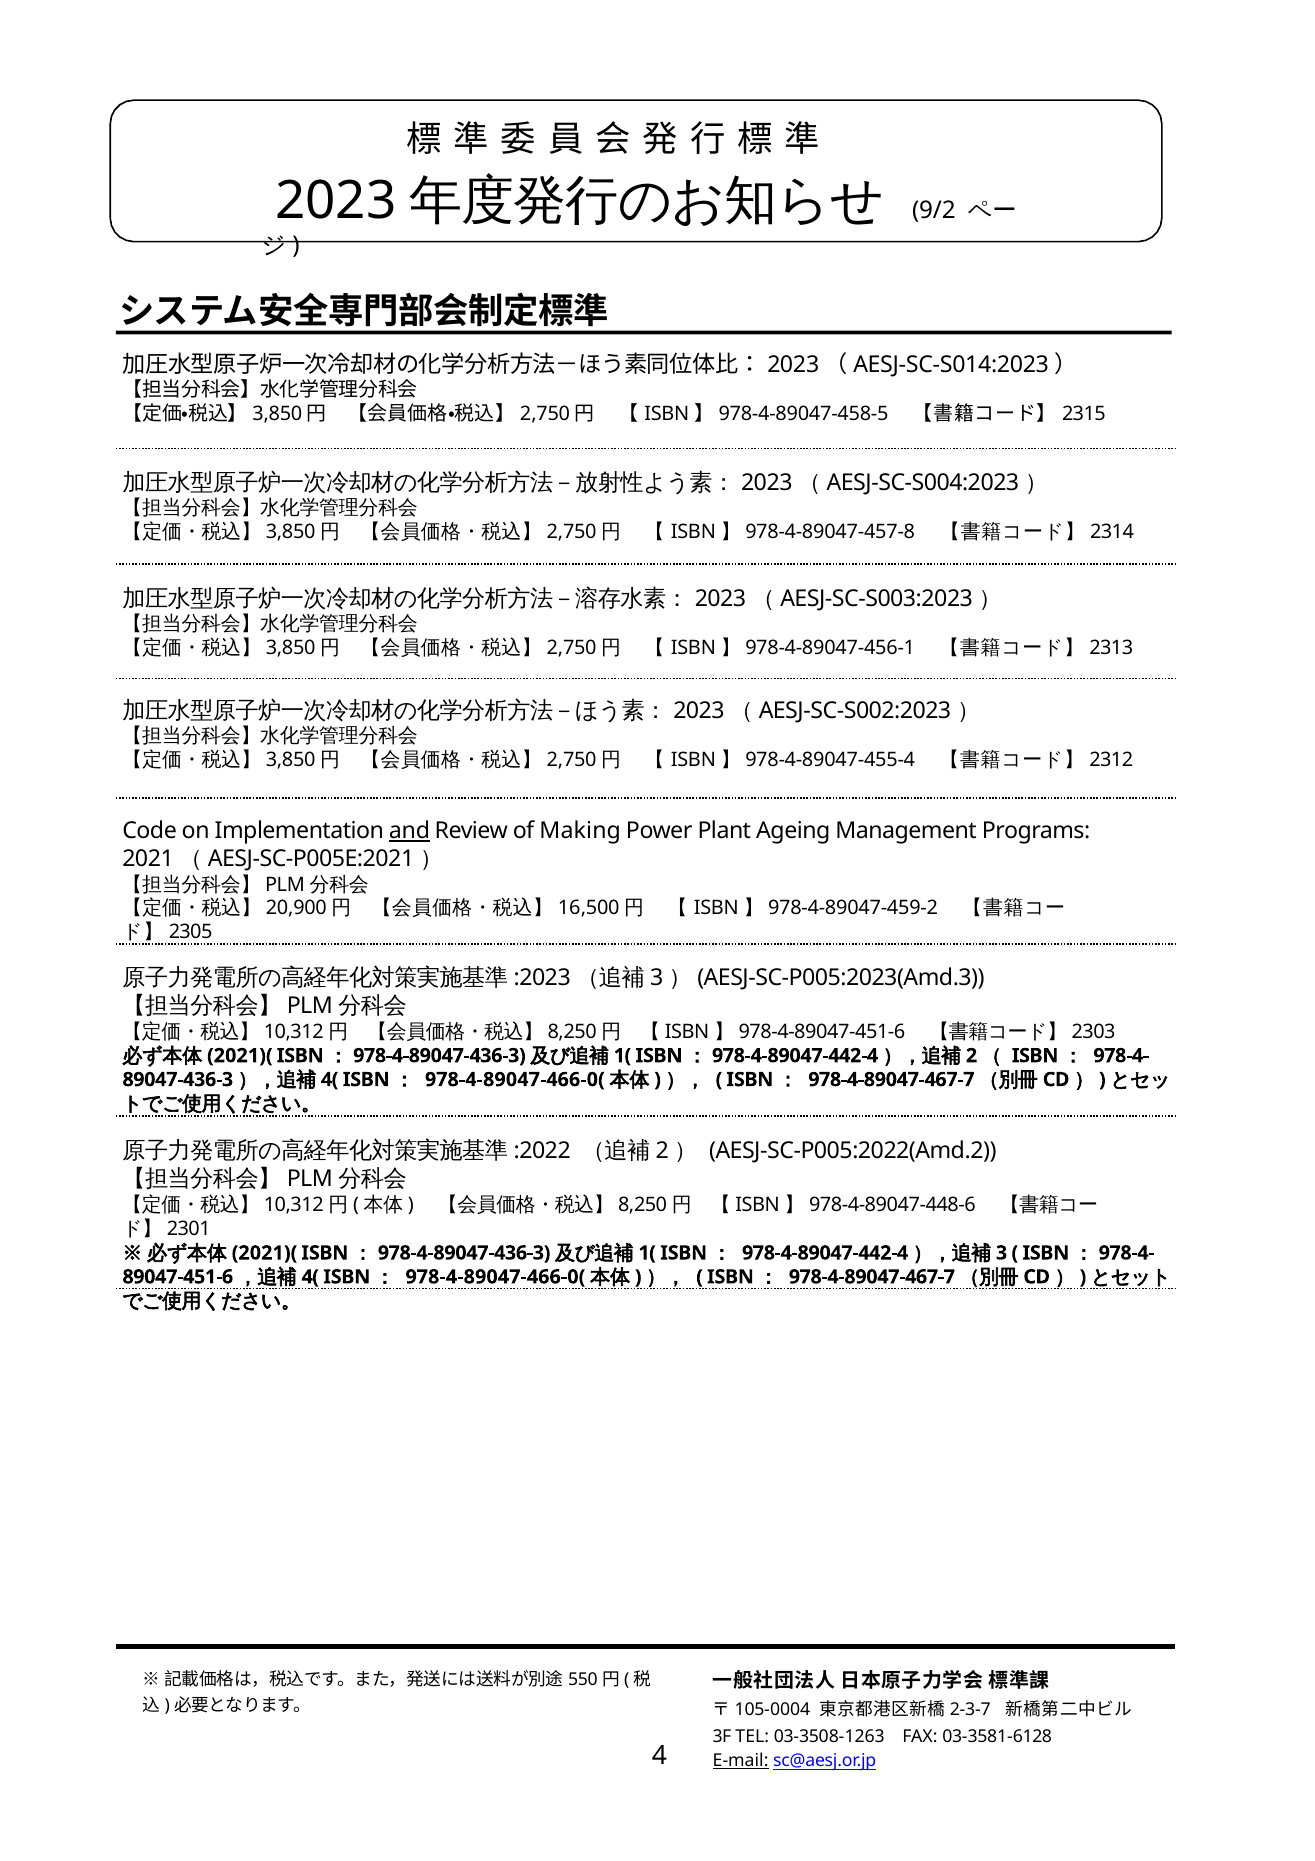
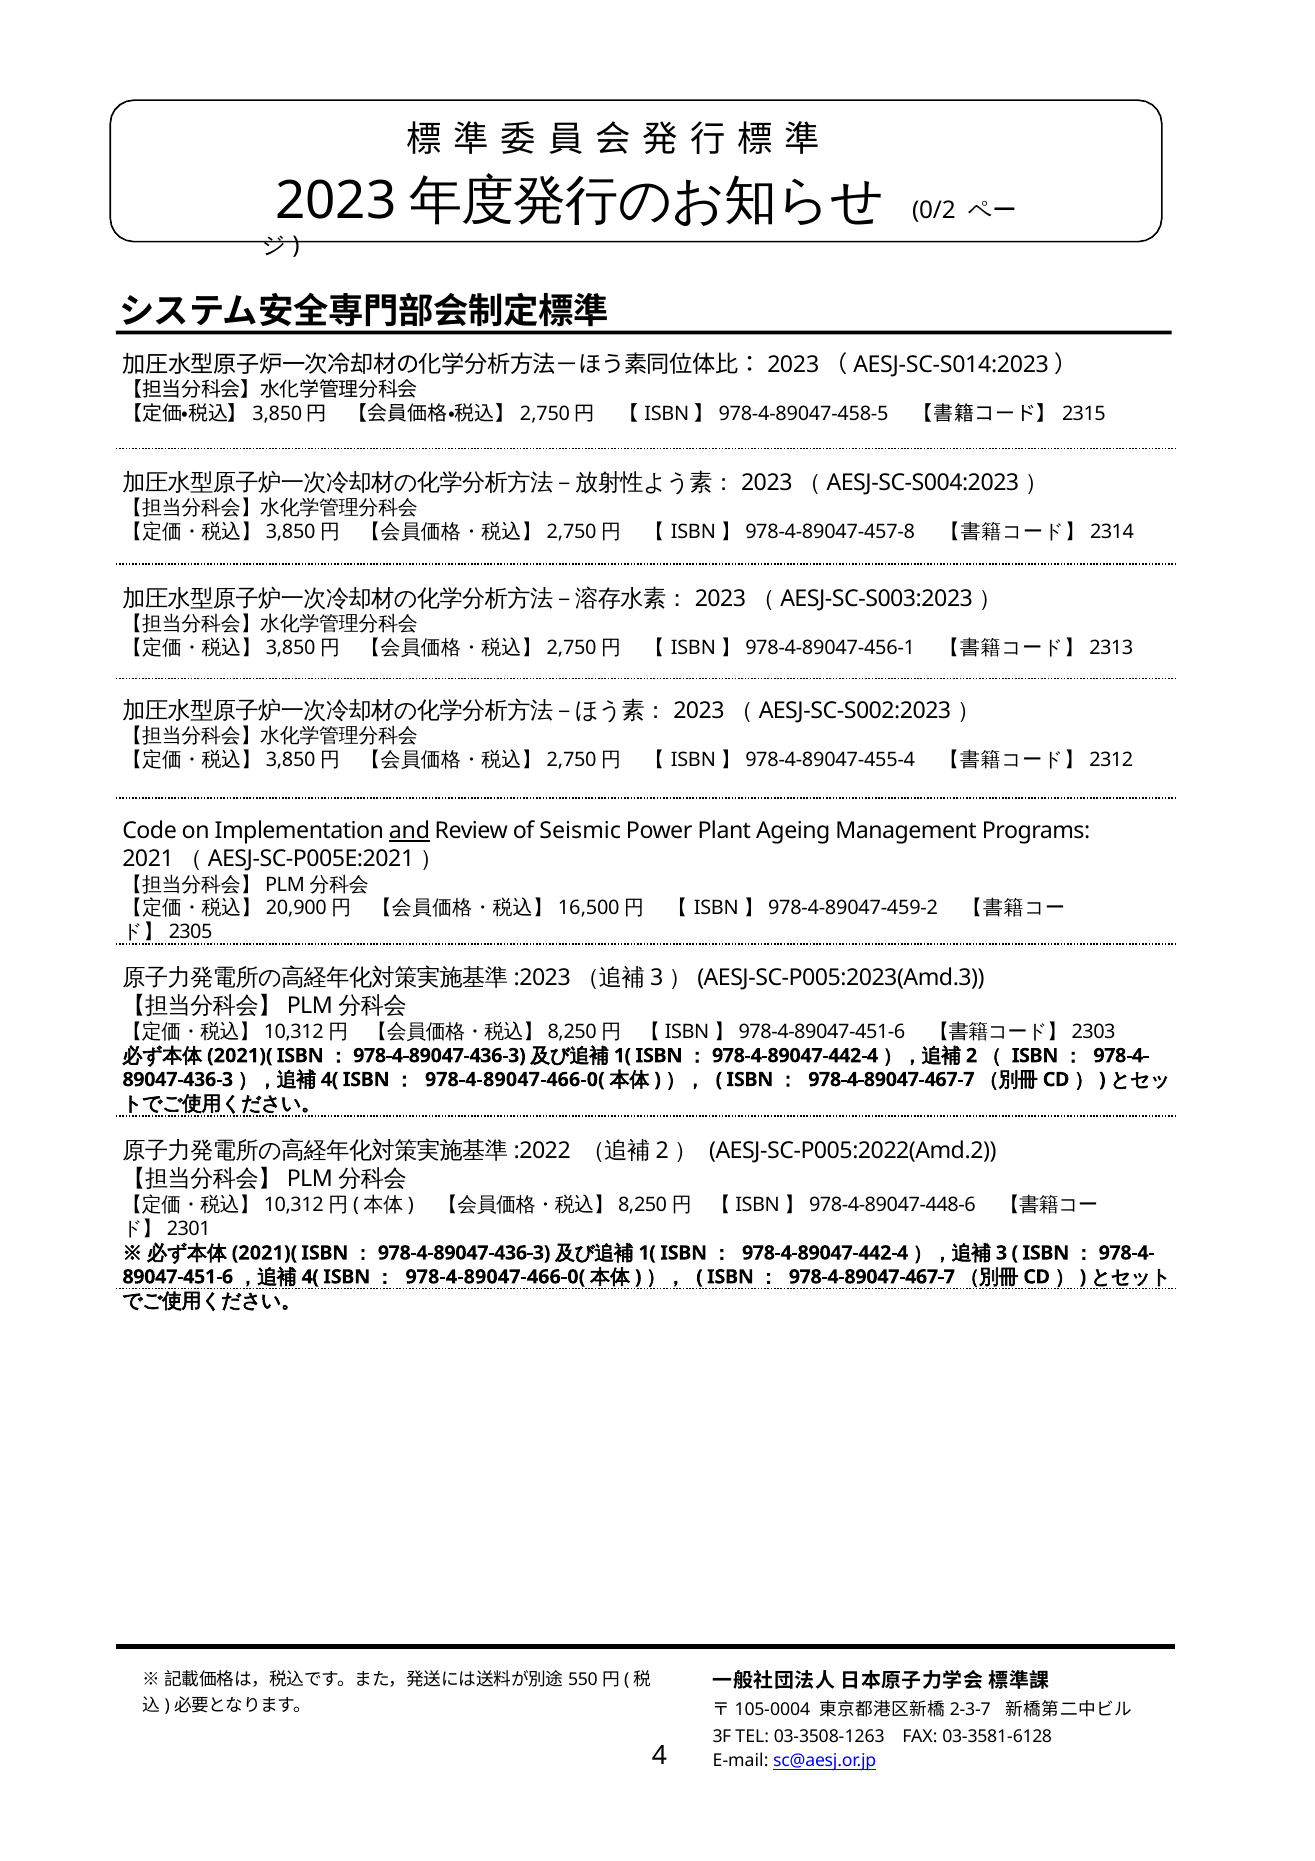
9/2: 9/2 -> 0/2
Making: Making -> Seismic
E-mail underline: present -> none
